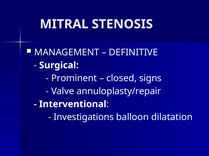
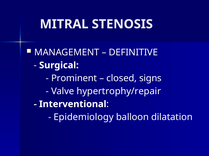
annuloplasty/repair: annuloplasty/repair -> hypertrophy/repair
Investigations: Investigations -> Epidemiology
